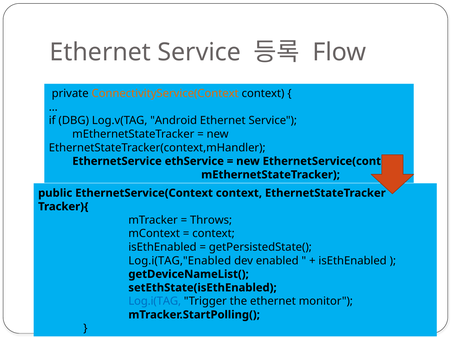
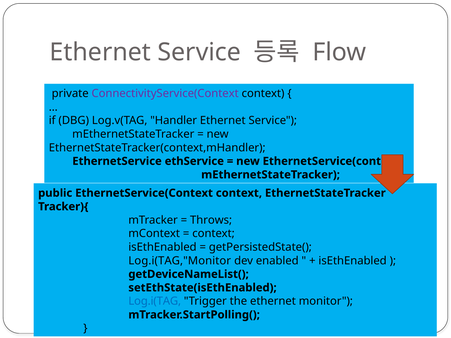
ConnectivityService(Context colour: orange -> purple
Android: Android -> Handler
Log.i(TAG,"Enabled: Log.i(TAG,"Enabled -> Log.i(TAG,"Monitor
